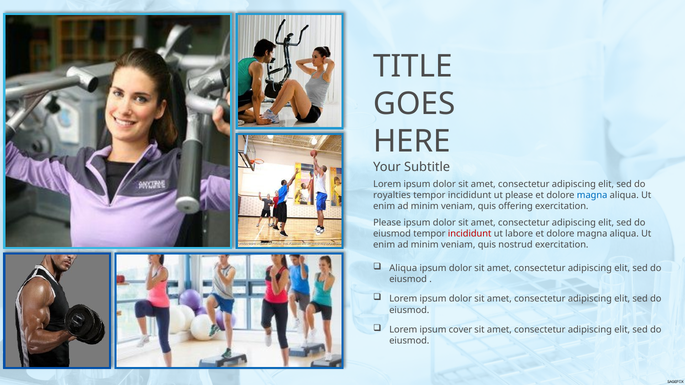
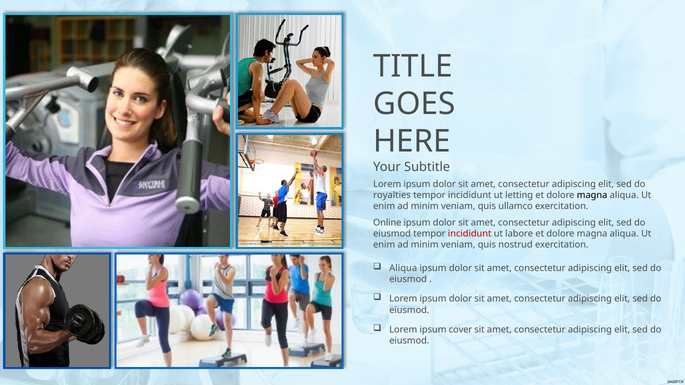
ut please: please -> letting
magna at (592, 195) colour: blue -> black
offering: offering -> ullamco
Please at (387, 223): Please -> Online
